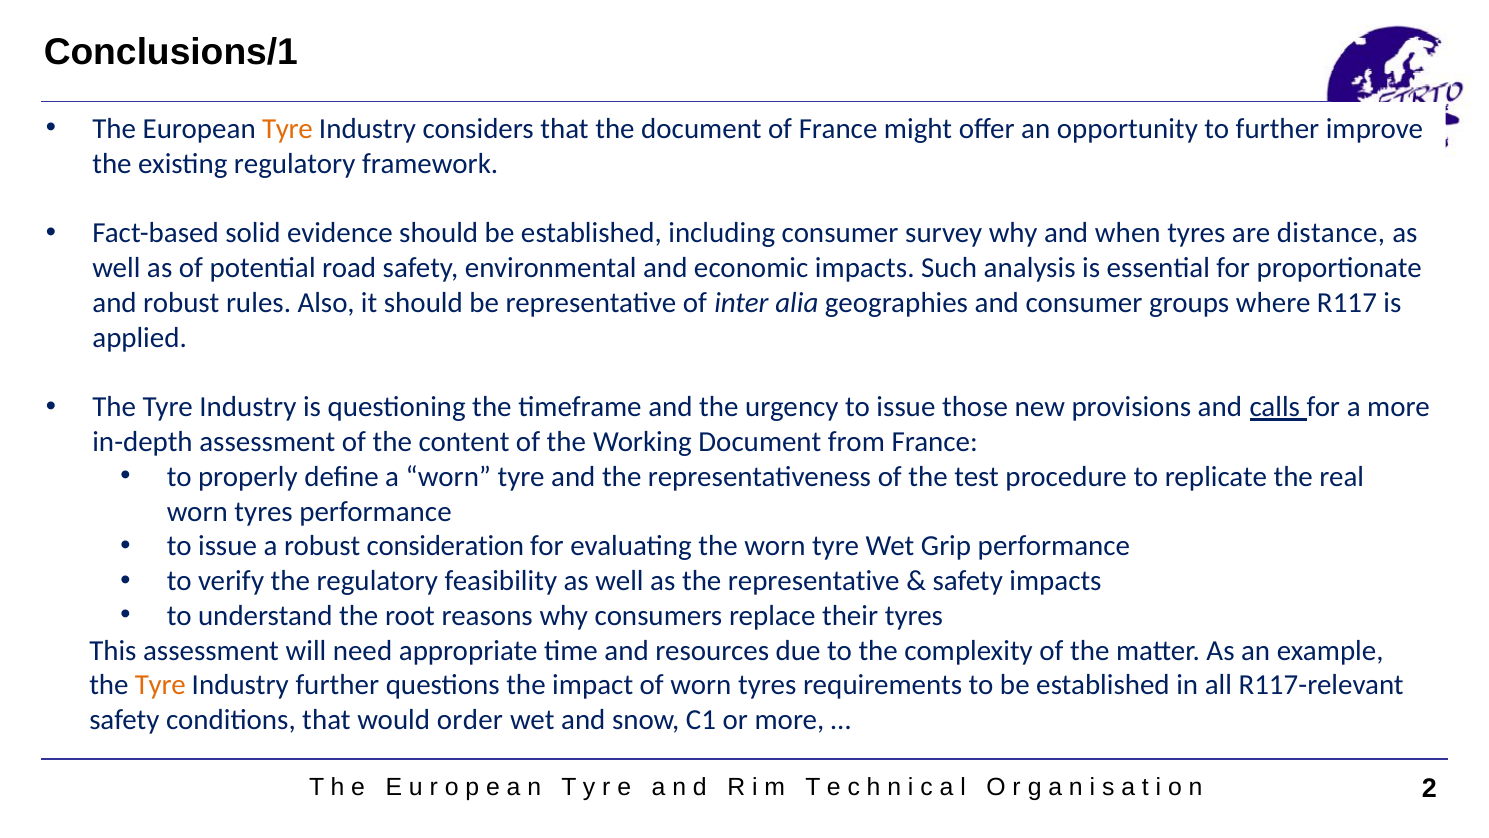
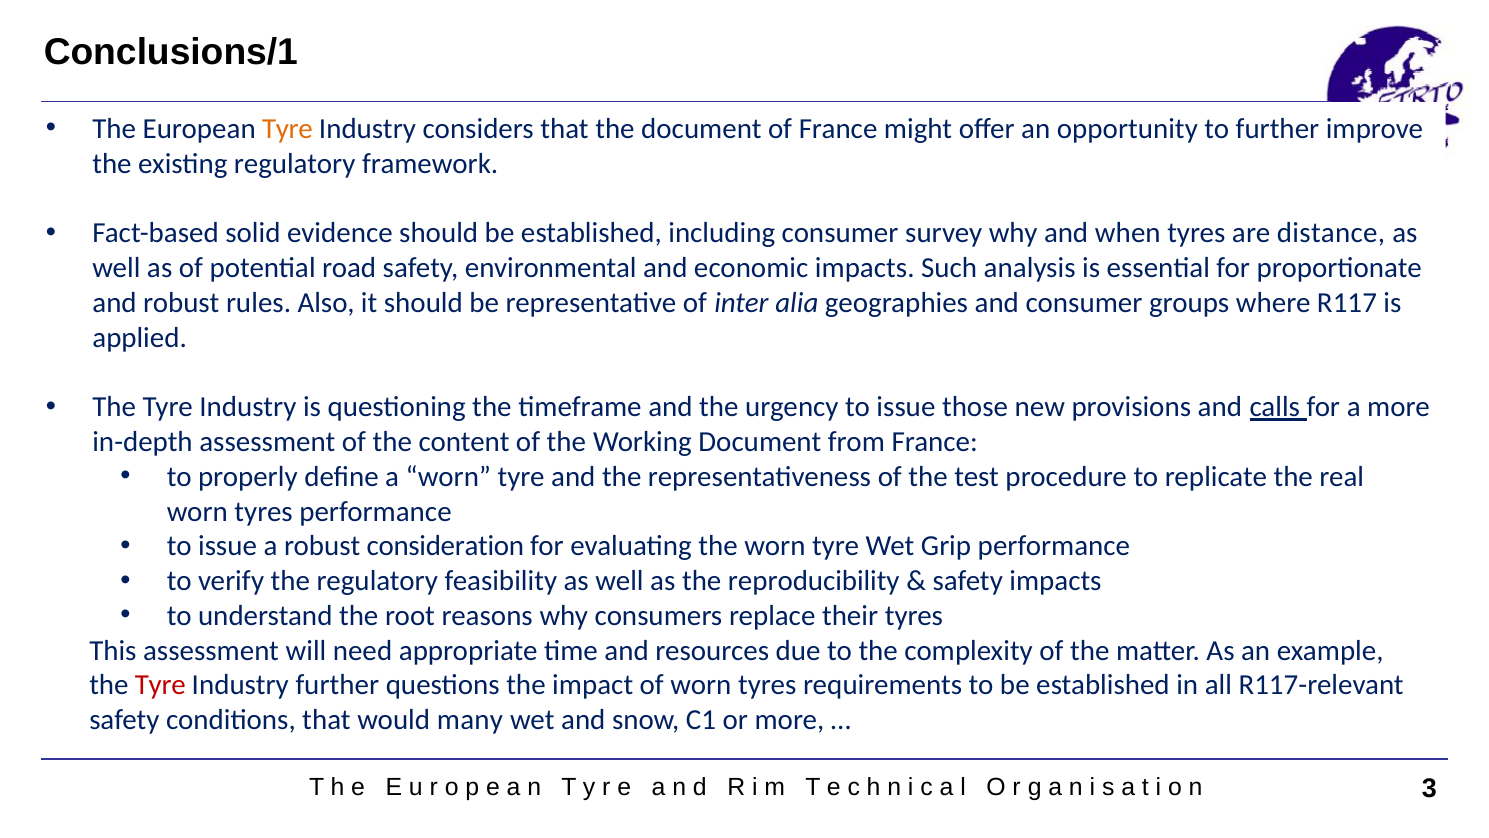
the representative: representative -> reproducibility
Tyre at (160, 685) colour: orange -> red
order: order -> many
2: 2 -> 3
